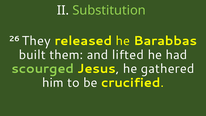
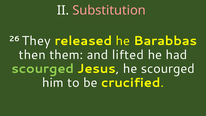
Substitution colour: light green -> pink
built: built -> then
he gathered: gathered -> scourged
